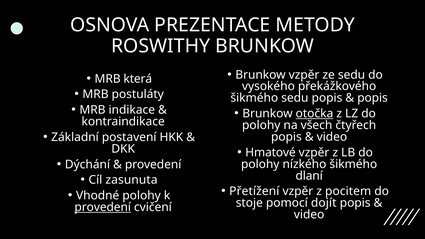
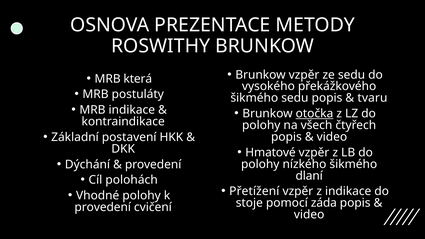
popis at (373, 98): popis -> tvaru
zasunuta: zasunuta -> polohách
z pocitem: pocitem -> indikace
dojít: dojít -> záda
provedení at (103, 207) underline: present -> none
